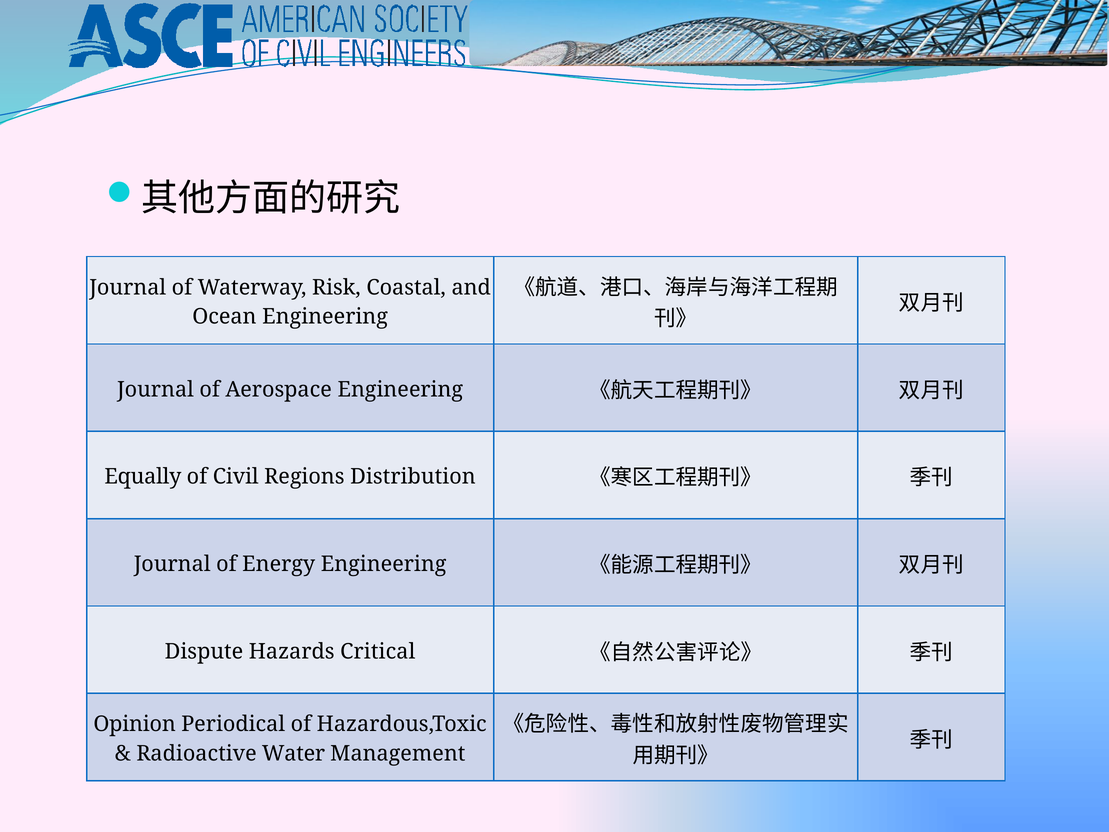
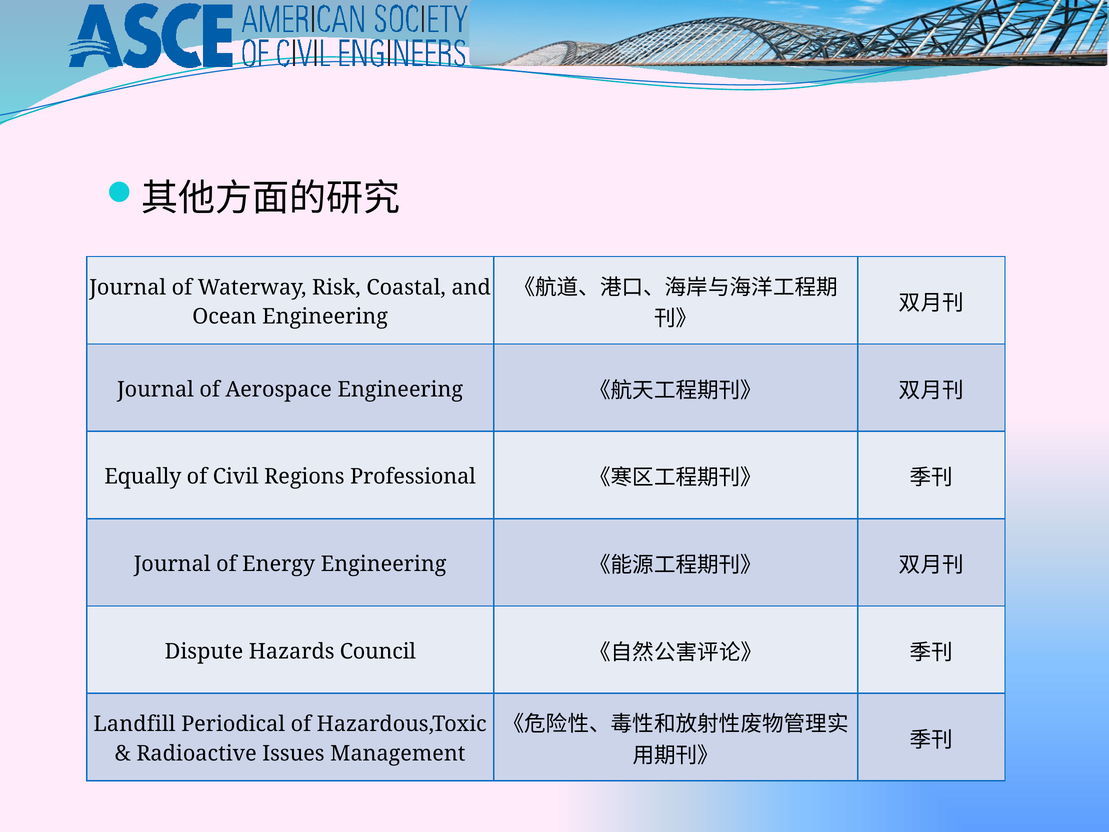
Distribution: Distribution -> Professional
Critical: Critical -> Council
Opinion: Opinion -> Landfill
Water: Water -> Issues
